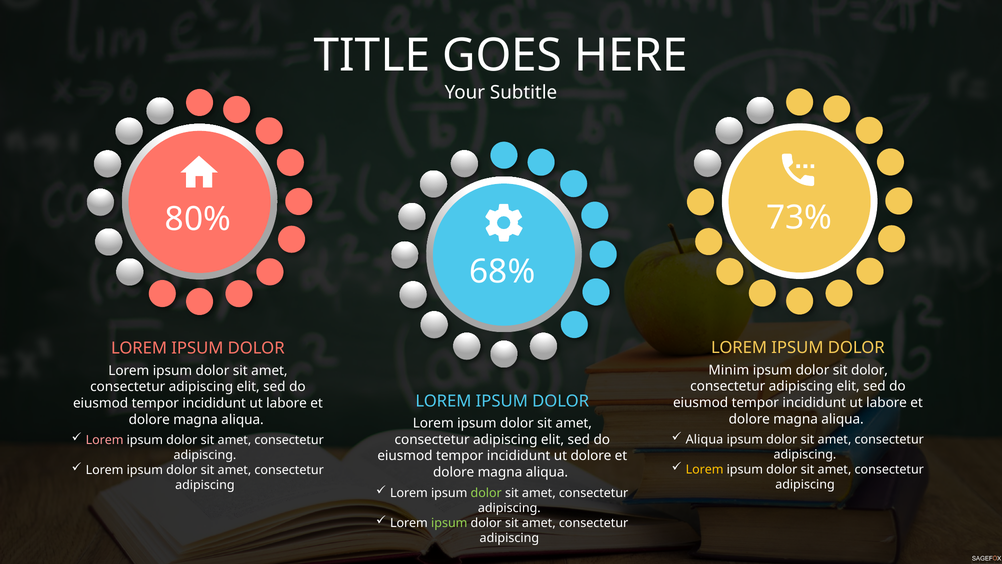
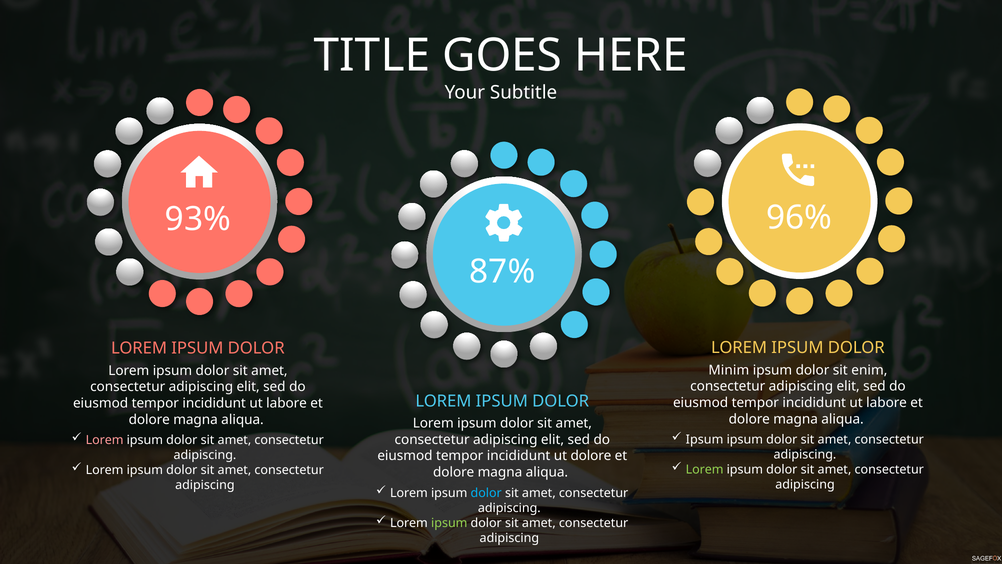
73%: 73% -> 96%
80%: 80% -> 93%
68%: 68% -> 87%
sit dolor: dolor -> enim
Aliqua at (705, 439): Aliqua -> Ipsum
Lorem at (705, 469) colour: yellow -> light green
dolor at (486, 493) colour: light green -> light blue
